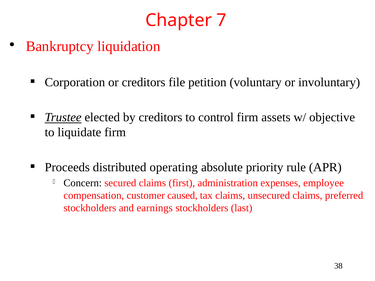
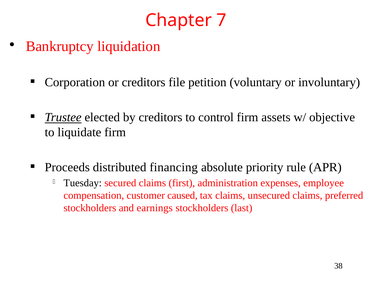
operating: operating -> financing
Concern: Concern -> Tuesday
